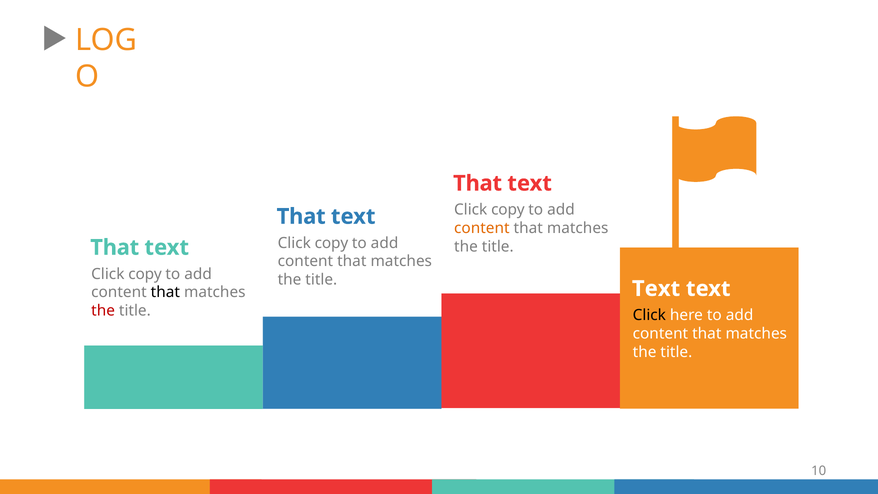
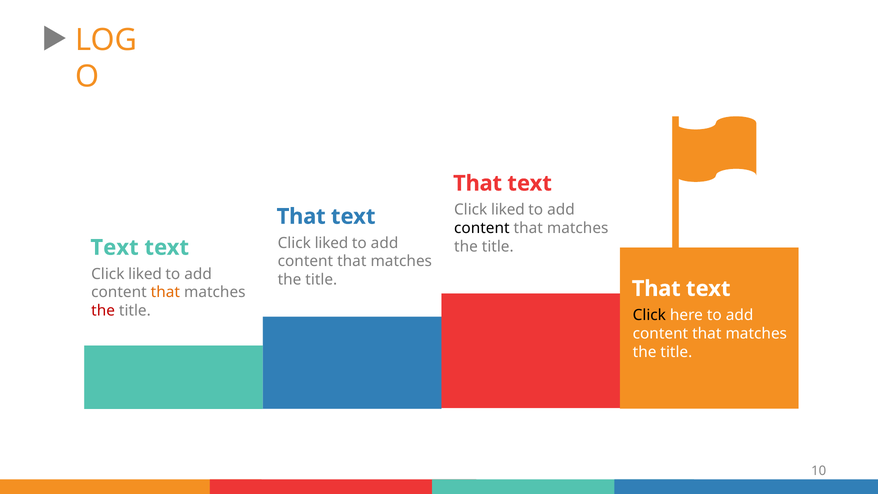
copy at (508, 210): copy -> liked
content at (482, 228) colour: orange -> black
That at (115, 247): That -> Text
copy at (331, 243): copy -> liked
copy at (145, 274): copy -> liked
Text at (656, 289): Text -> That
that at (165, 292) colour: black -> orange
